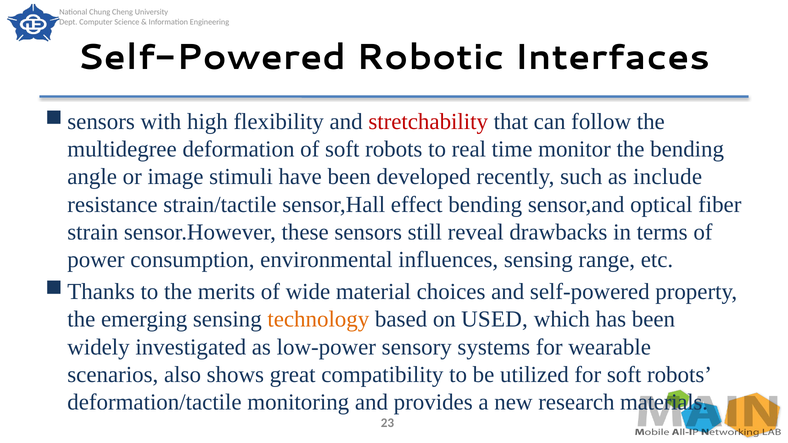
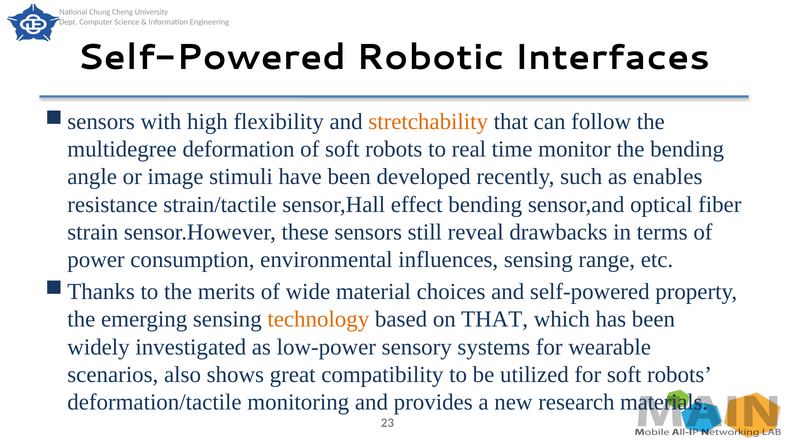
stretchability colour: red -> orange
include: include -> enables
on USED: USED -> THAT
